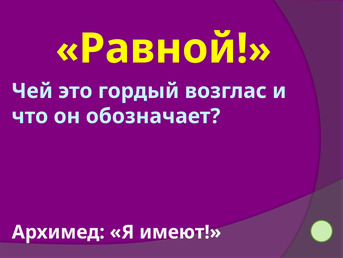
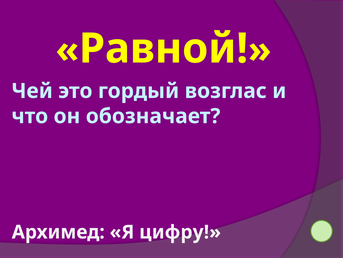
имеют: имеют -> цифру
